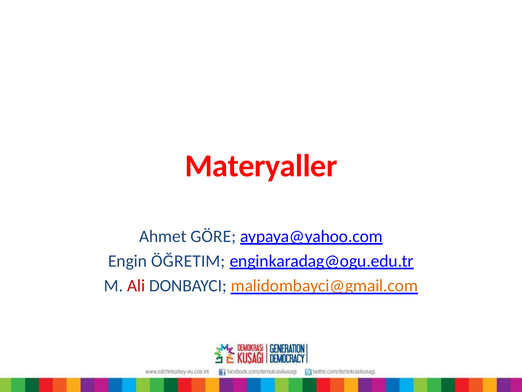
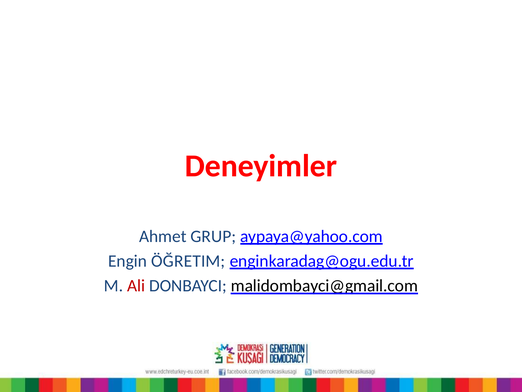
Materyaller: Materyaller -> Deneyimler
GÖRE: GÖRE -> GRUP
malidombayci@gmail.com colour: orange -> black
